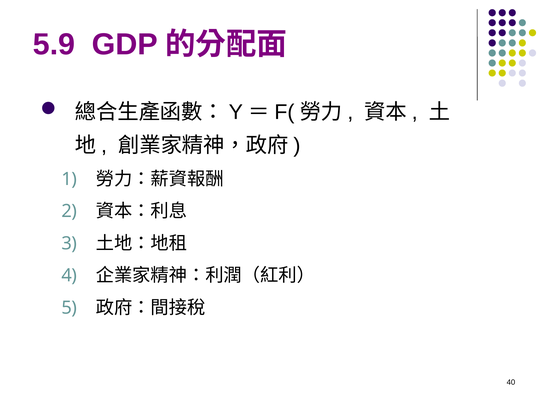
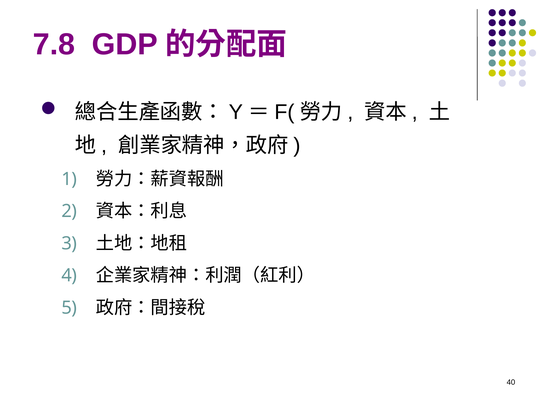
5.9: 5.9 -> 7.8
